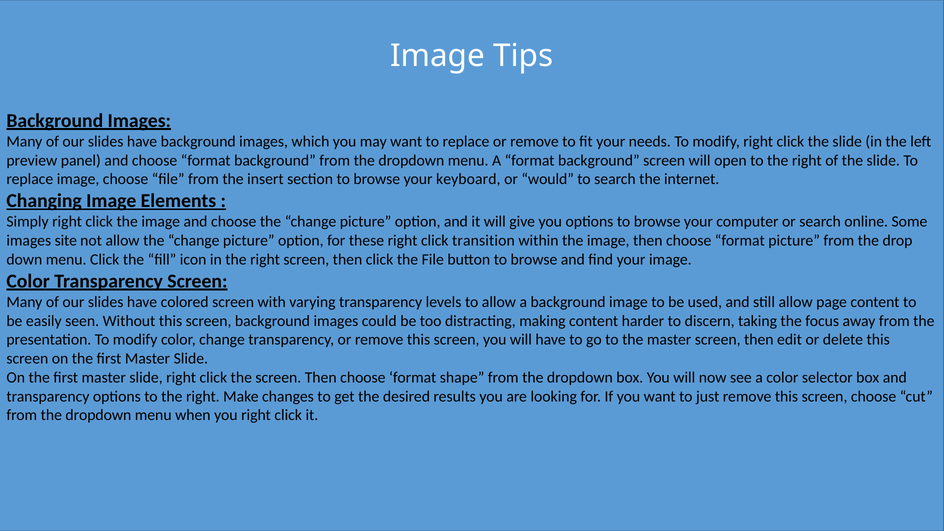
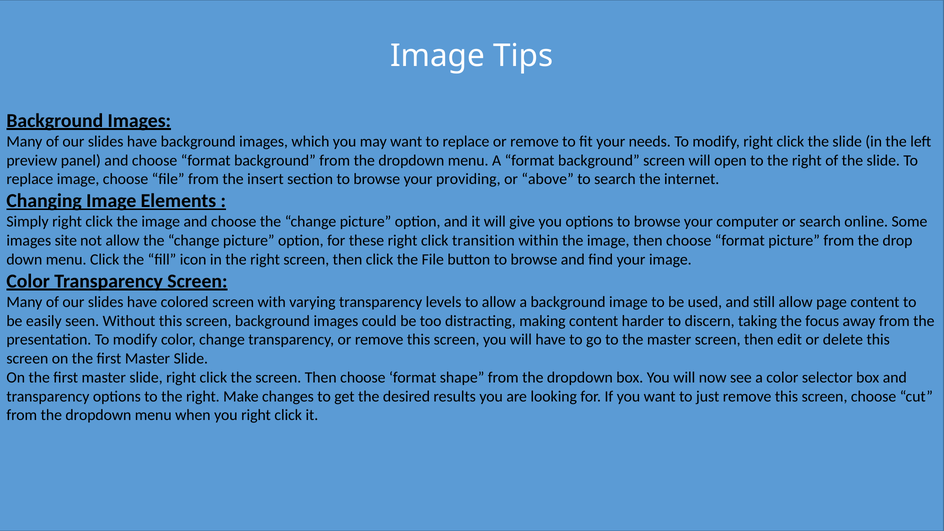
keyboard: keyboard -> providing
would: would -> above
